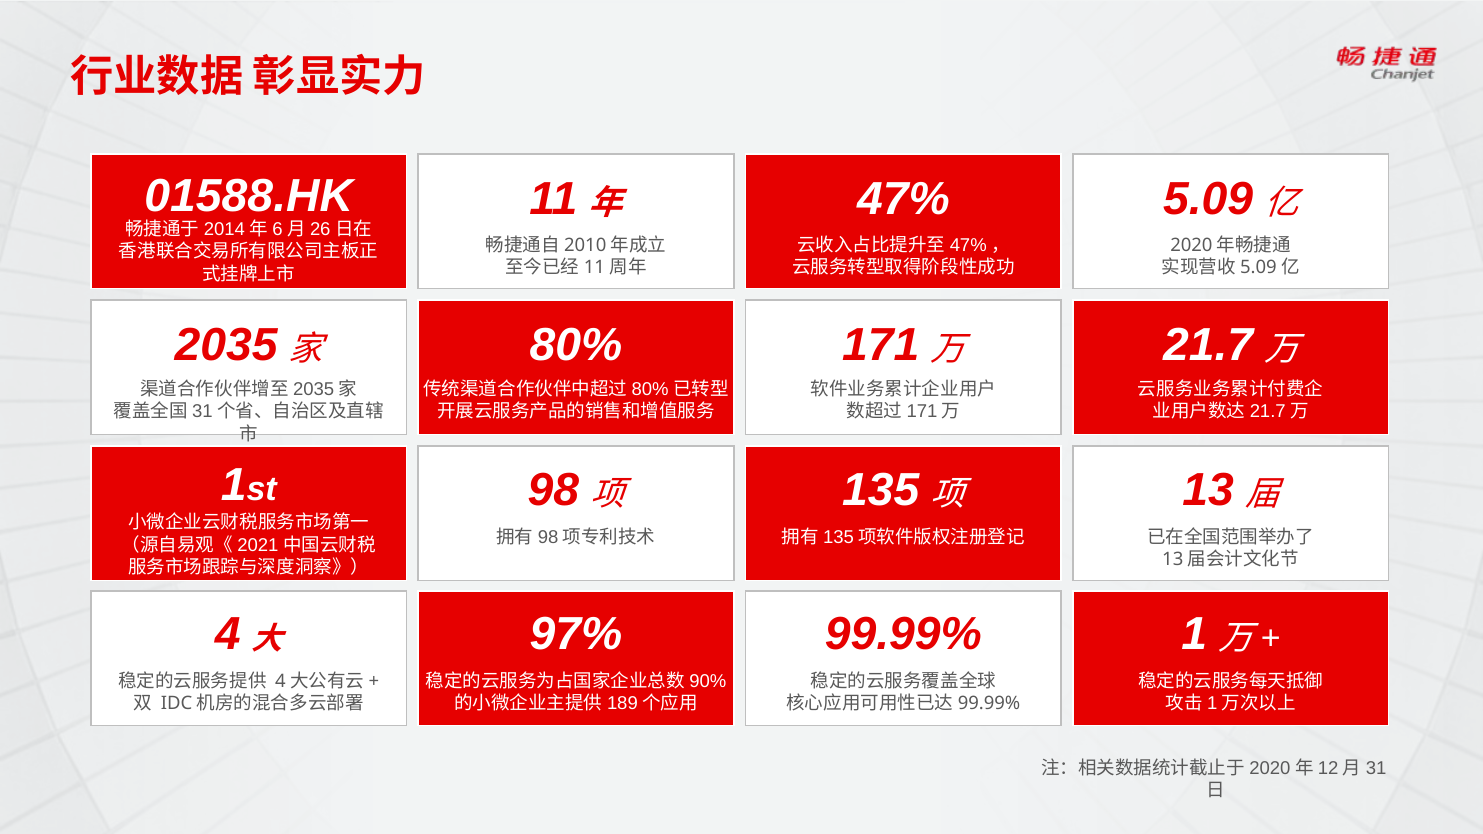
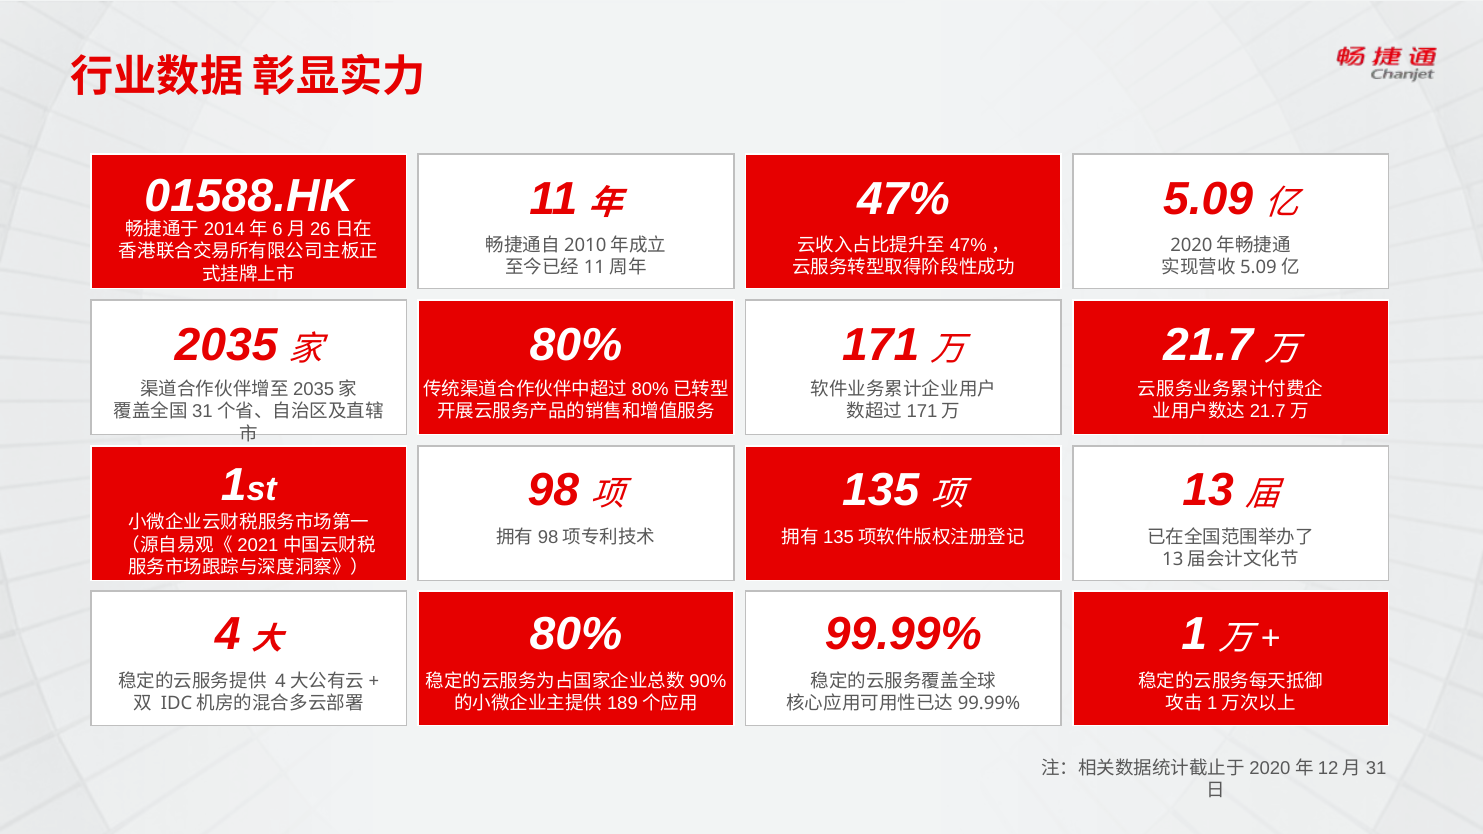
97% at (576, 635): 97% -> 80%
